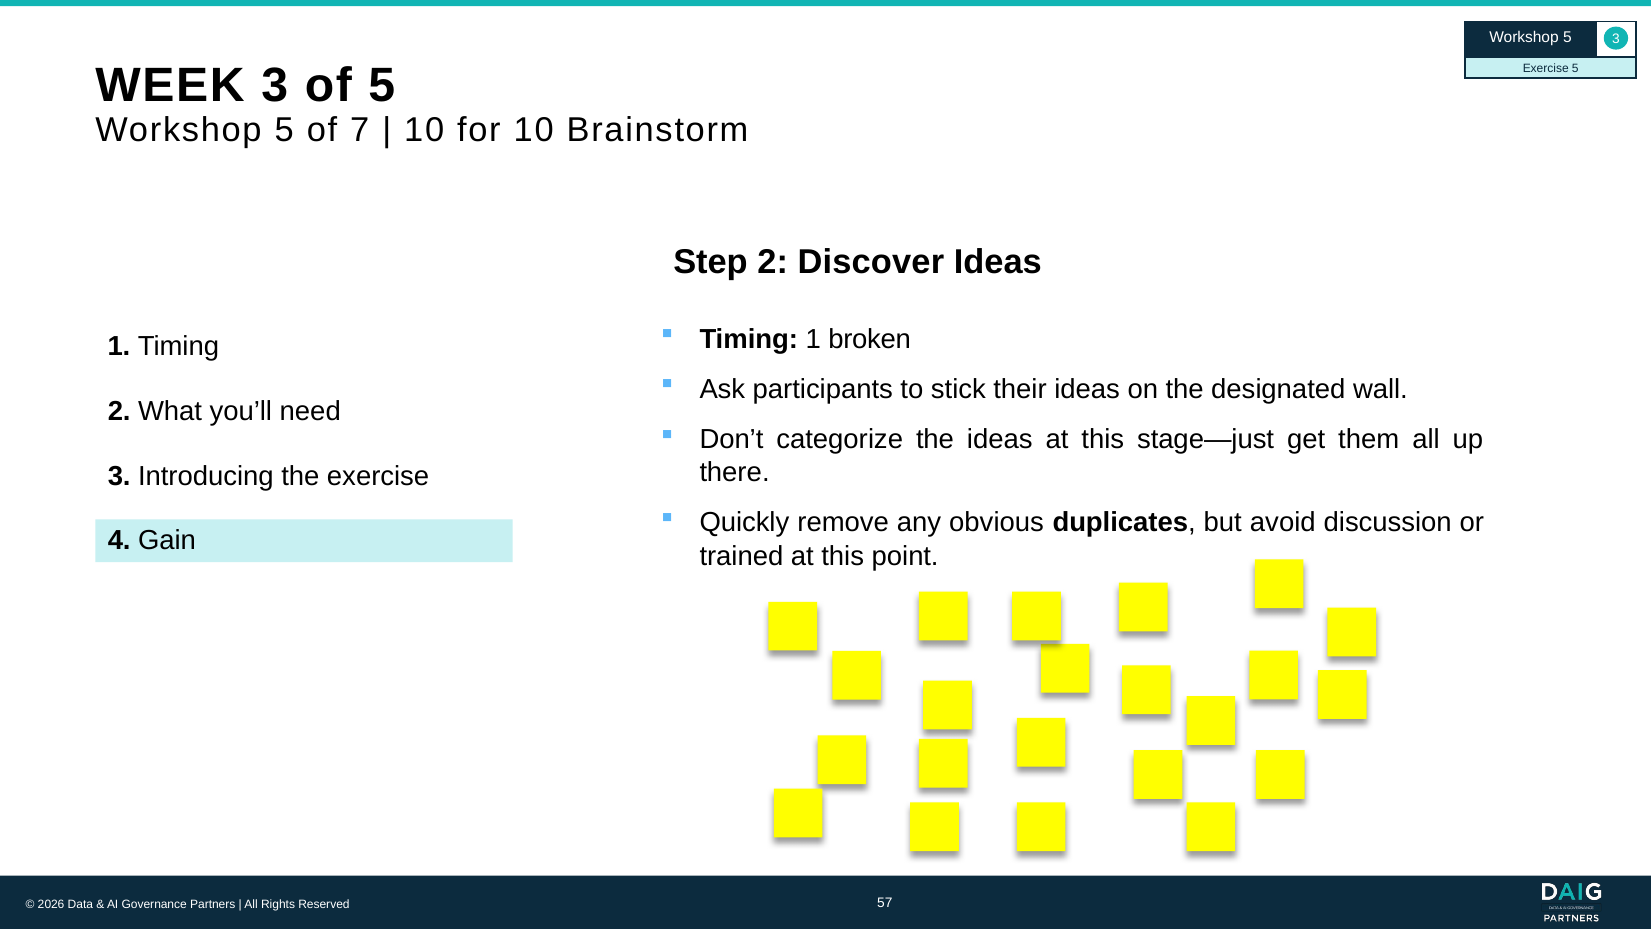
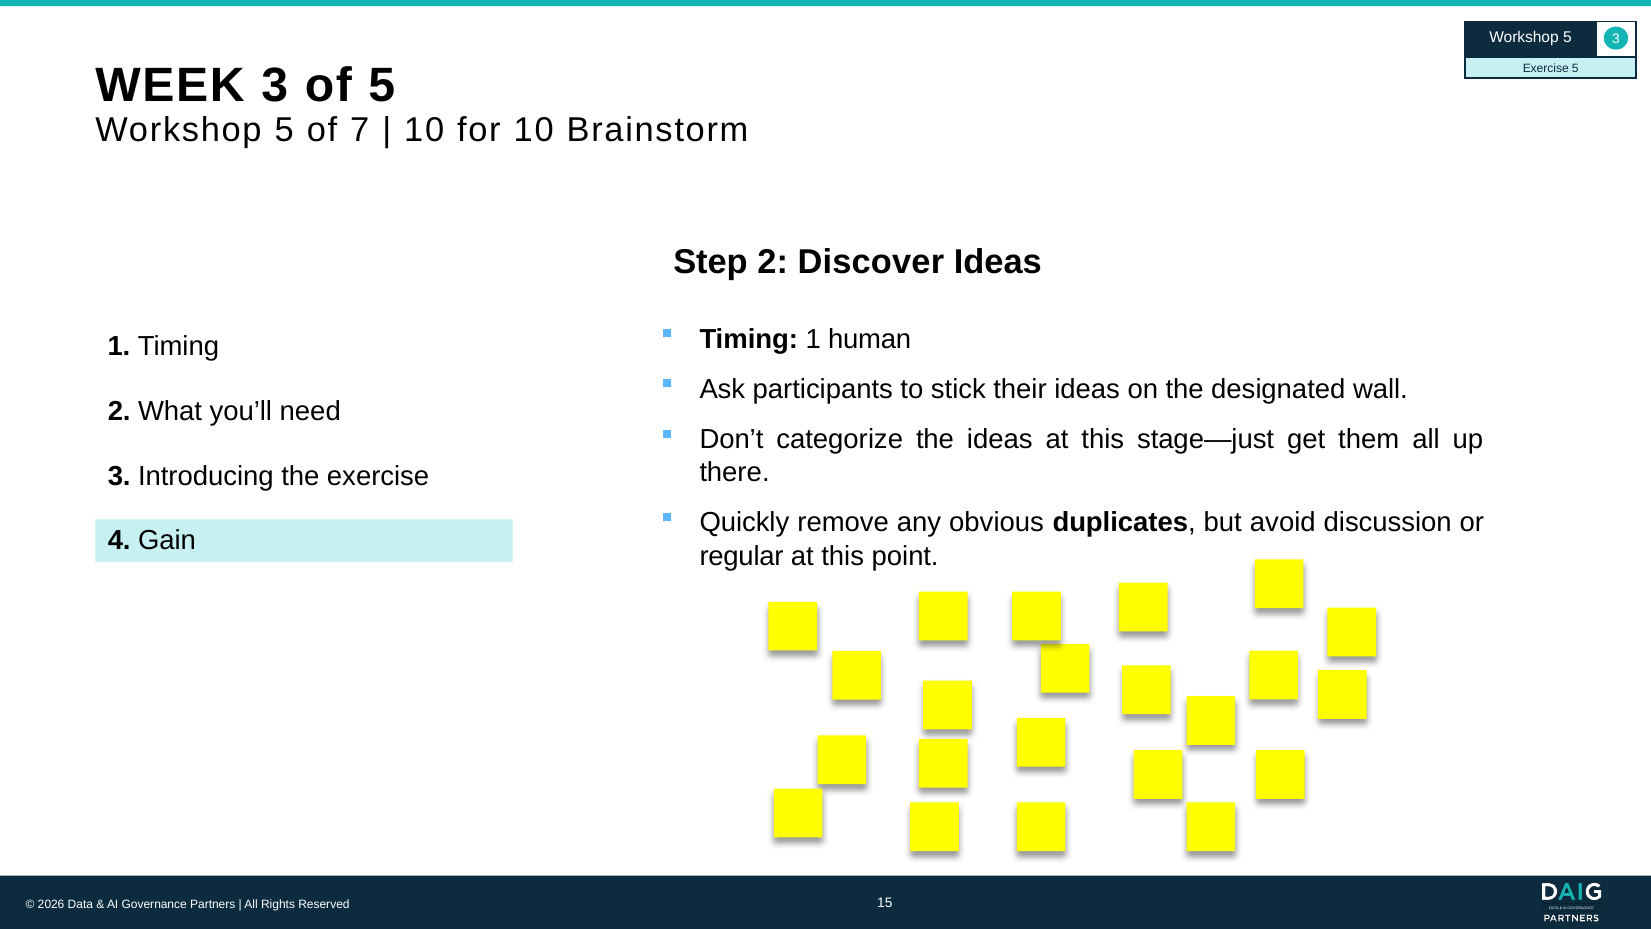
broken: broken -> human
trained: trained -> regular
57: 57 -> 15
